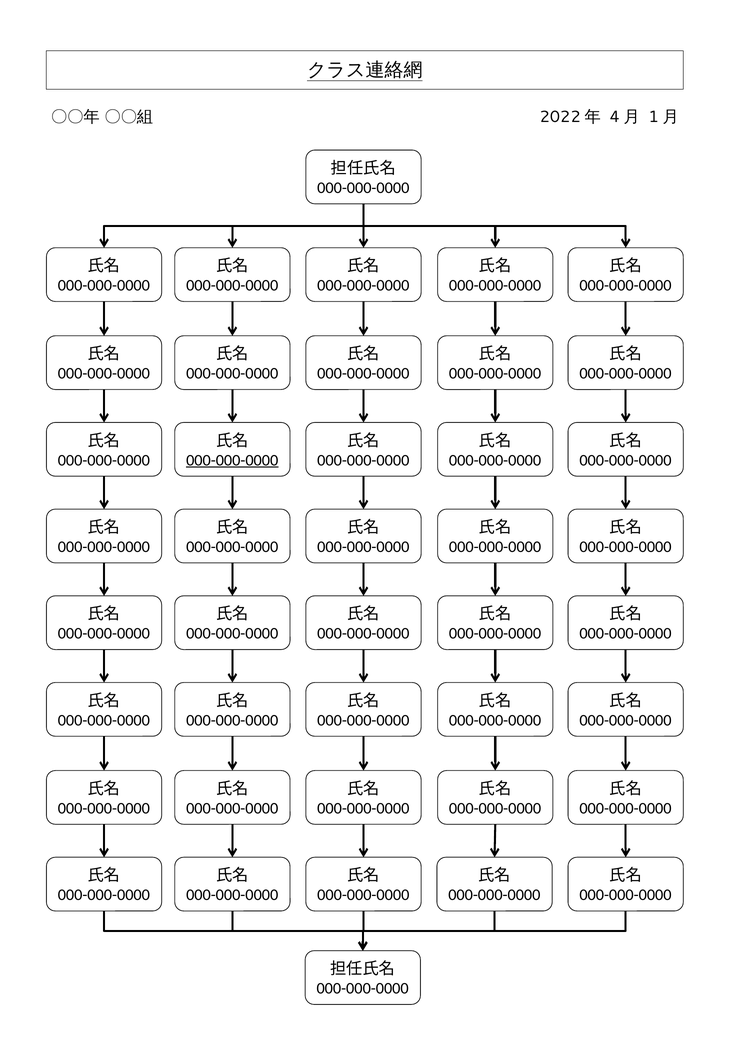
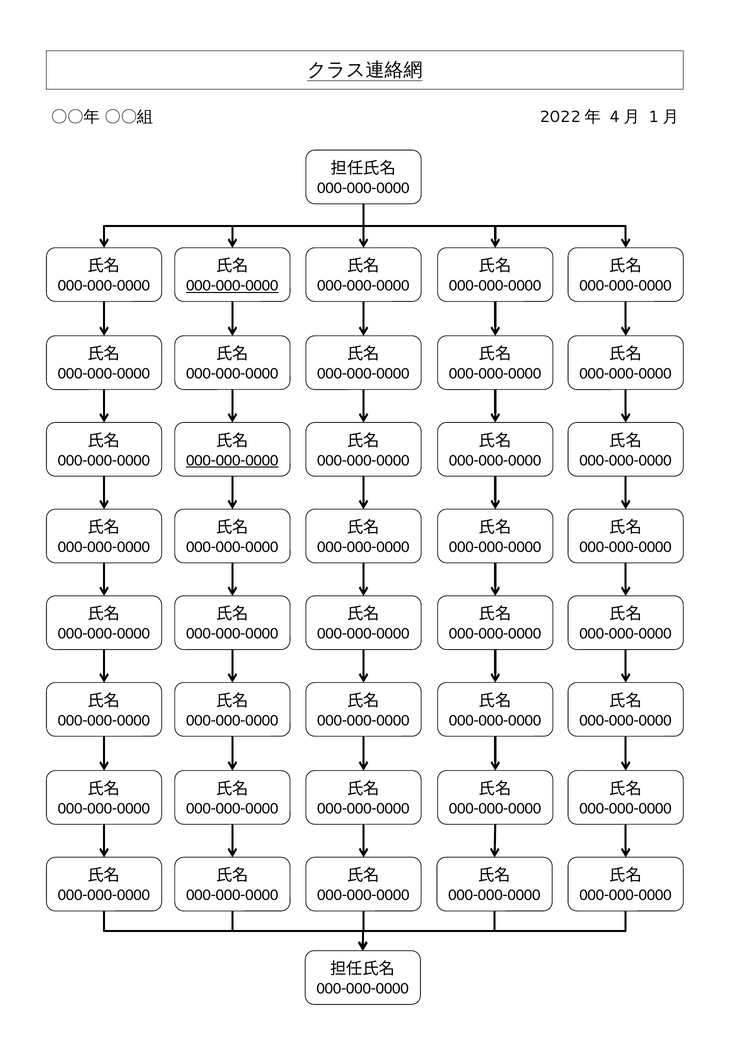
000-000-0000 at (232, 286) underline: none -> present
